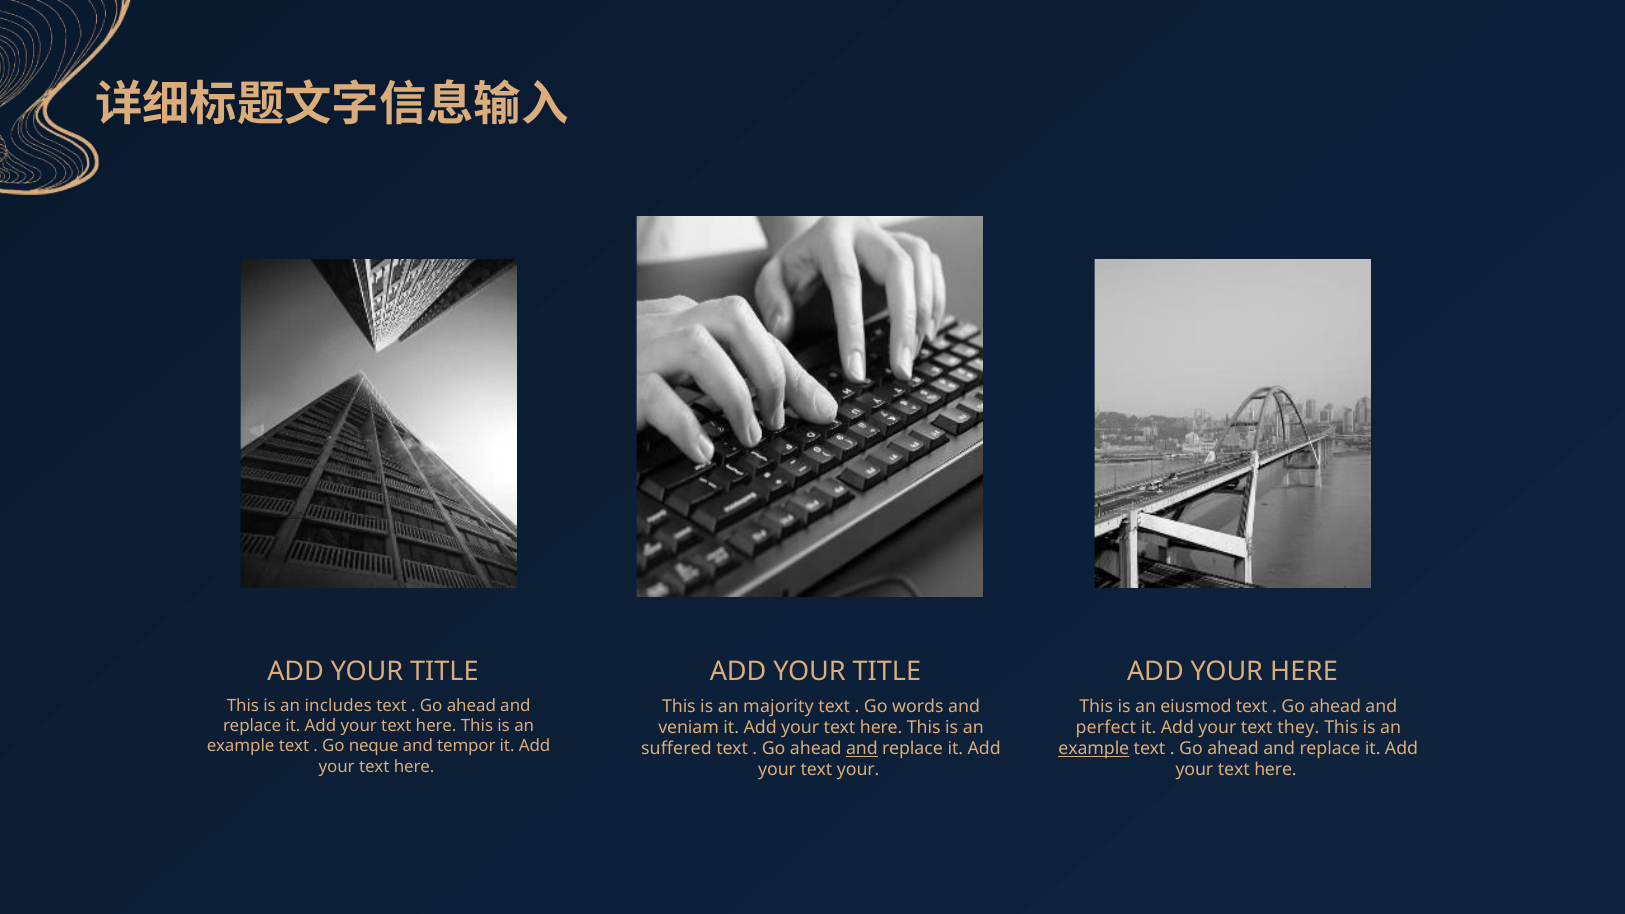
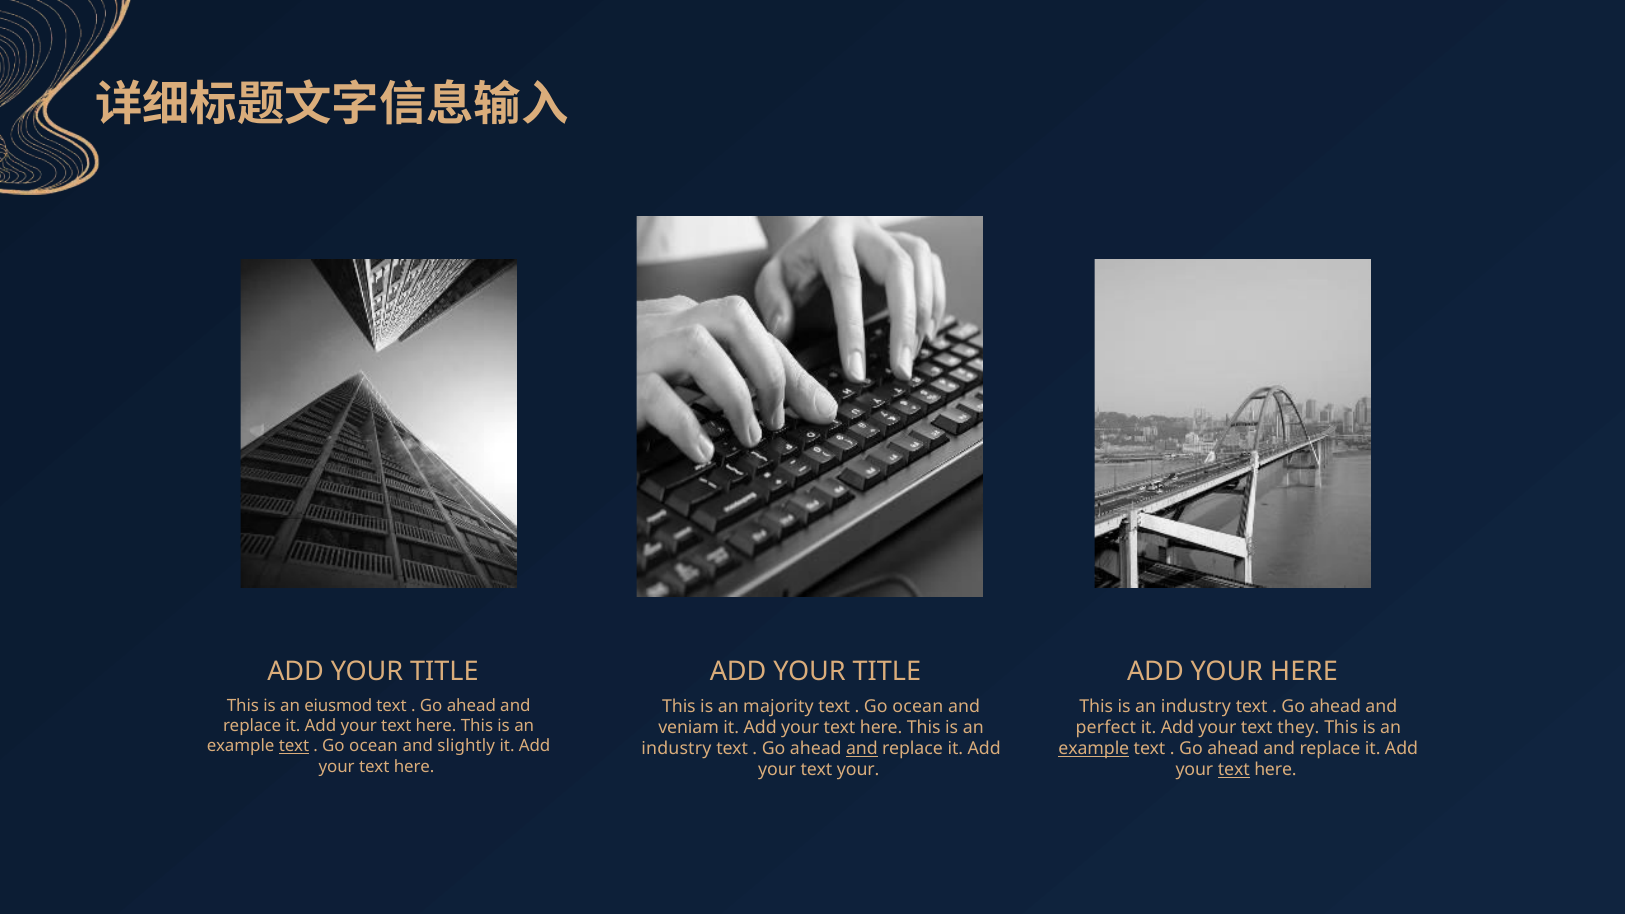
includes: includes -> eiusmod
words at (918, 706): words -> ocean
eiusmod at (1196, 706): eiusmod -> industry
text at (294, 746) underline: none -> present
neque at (374, 746): neque -> ocean
tempor: tempor -> slightly
suffered at (676, 749): suffered -> industry
text at (1234, 770) underline: none -> present
